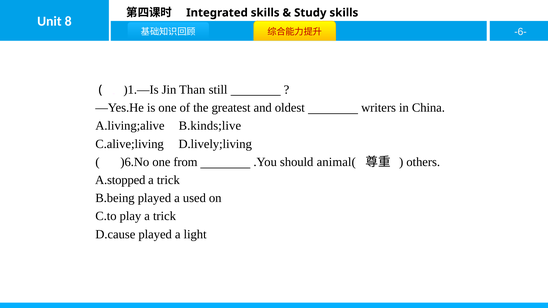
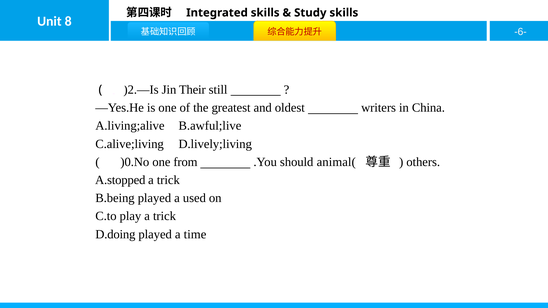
)1.—Is: )1.—Is -> )2.—Is
Than: Than -> Their
B.kinds;live: B.kinds;live -> B.awful;live
)6.No: )6.No -> )0.No
D.cause: D.cause -> D.doing
light: light -> time
